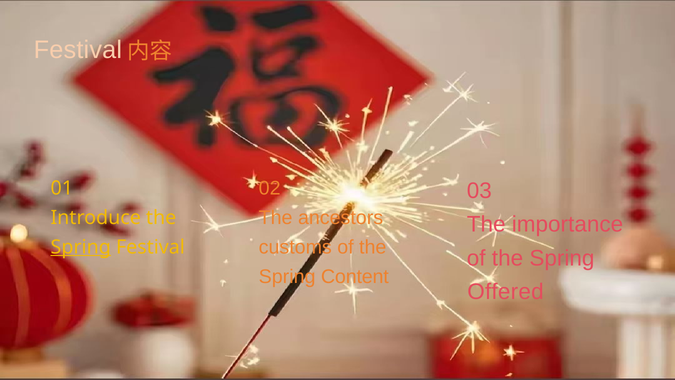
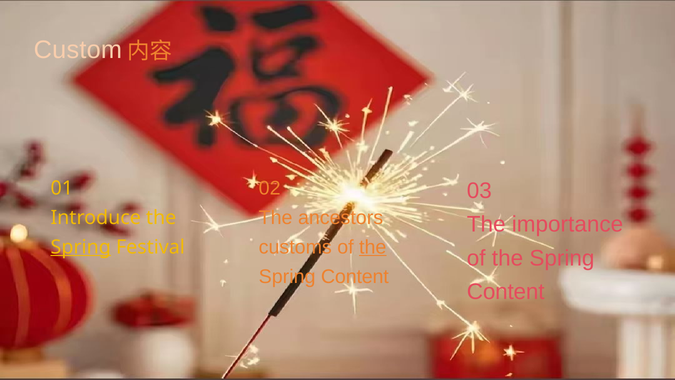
Festival at (78, 50): Festival -> Custom
the at (373, 247) underline: none -> present
Offered at (505, 292): Offered -> Content
